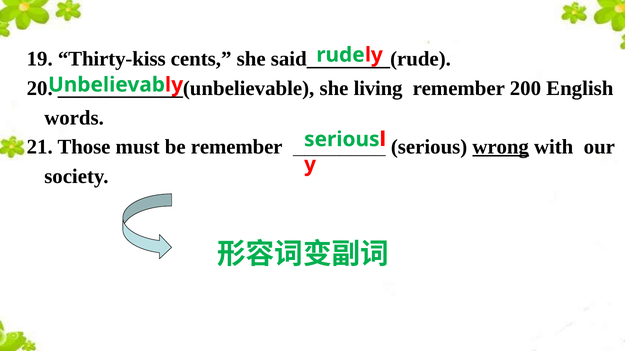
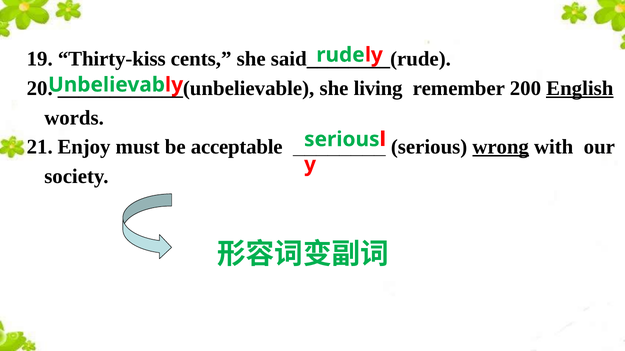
English underline: none -> present
Those: Those -> Enjoy
be remember: remember -> acceptable
